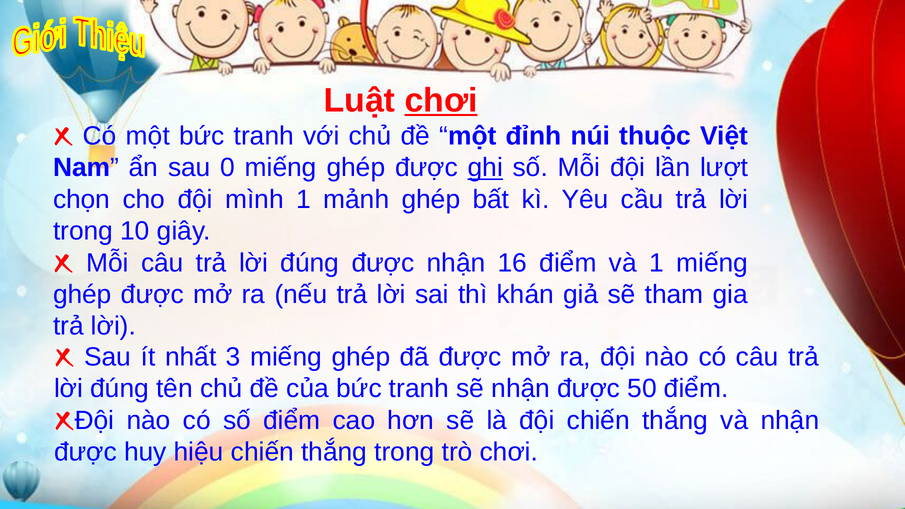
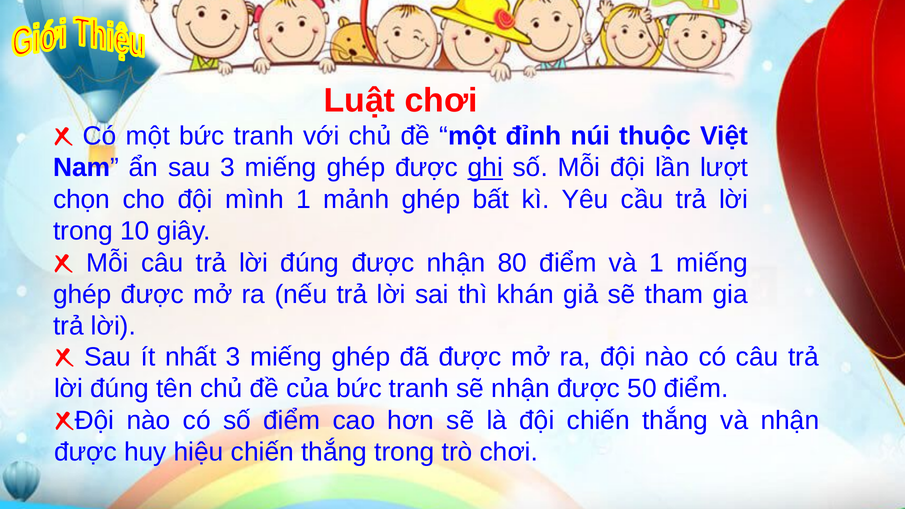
chơi at (441, 100) underline: present -> none
sau 0: 0 -> 3
16: 16 -> 80
